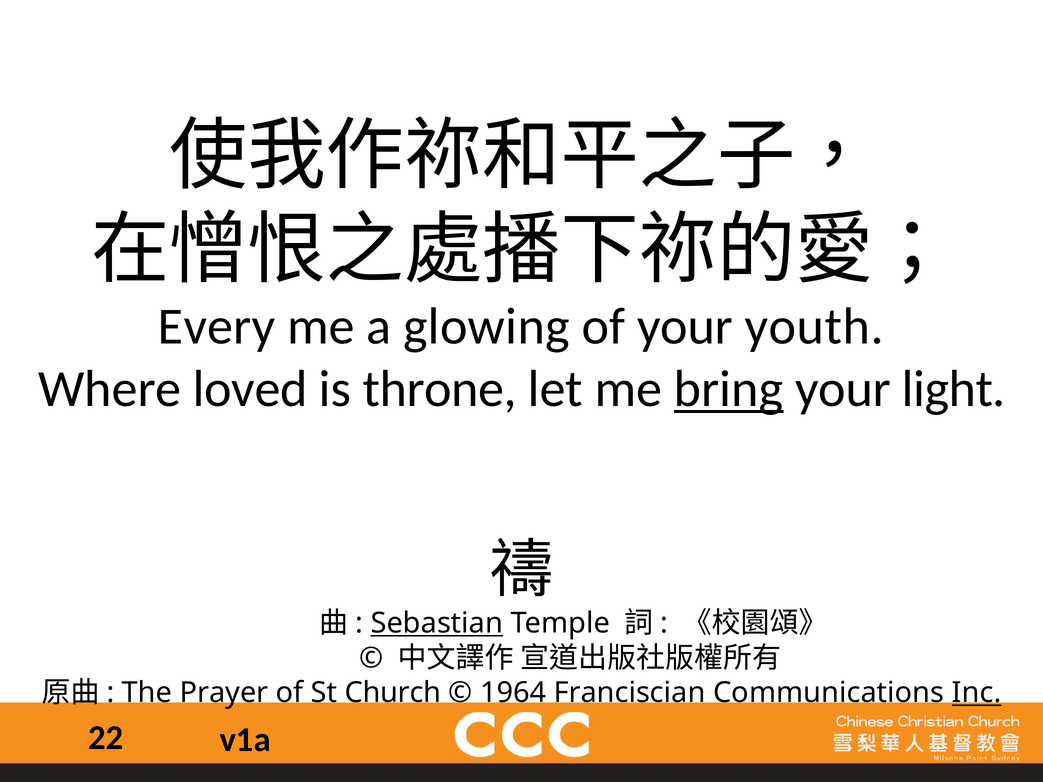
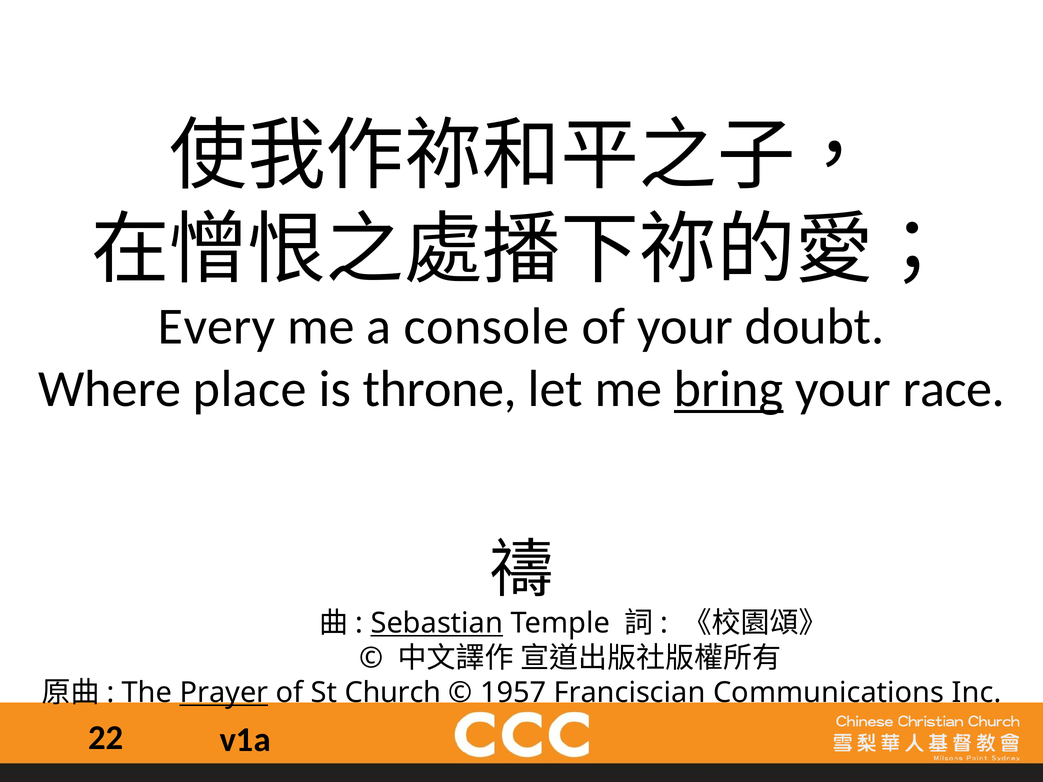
glowing: glowing -> console
youth: youth -> doubt
loved: loved -> place
light: light -> race
Prayer underline: none -> present
1964: 1964 -> 1957
Inc underline: present -> none
